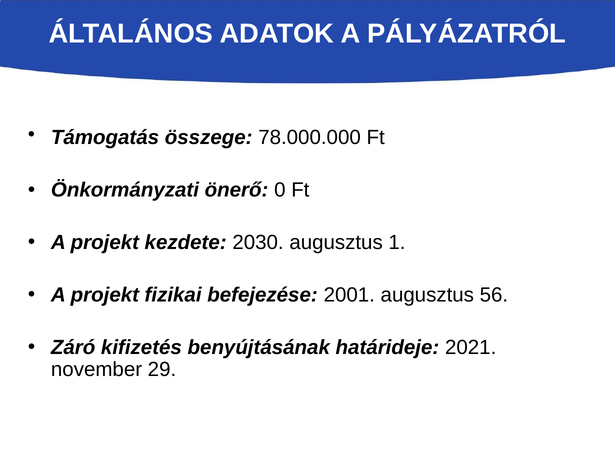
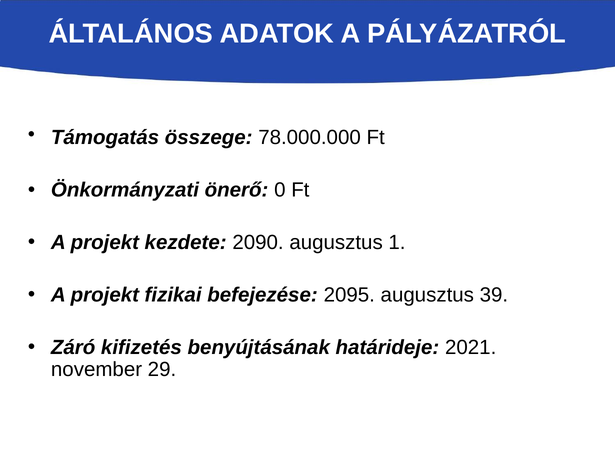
2030: 2030 -> 2090
2001: 2001 -> 2095
56: 56 -> 39
